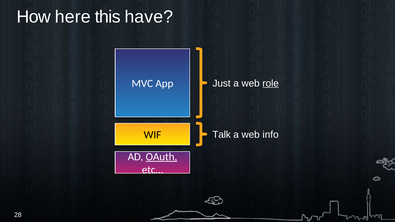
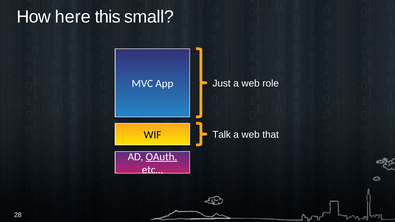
have: have -> small
role underline: present -> none
info: info -> that
